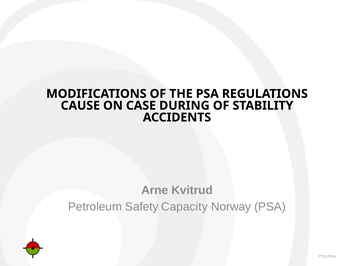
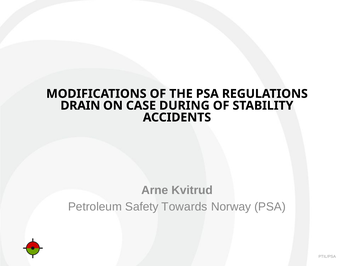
CAUSE: CAUSE -> DRAIN
Capacity: Capacity -> Towards
